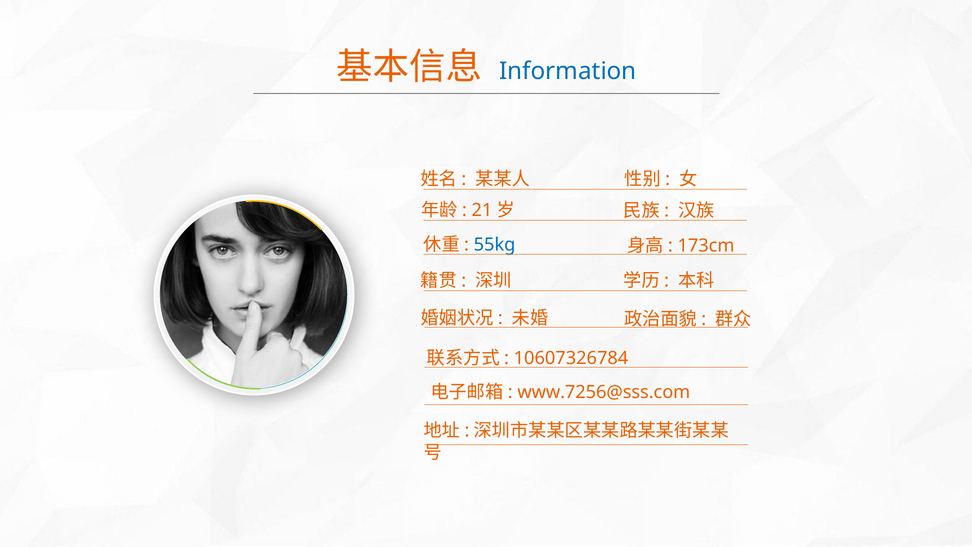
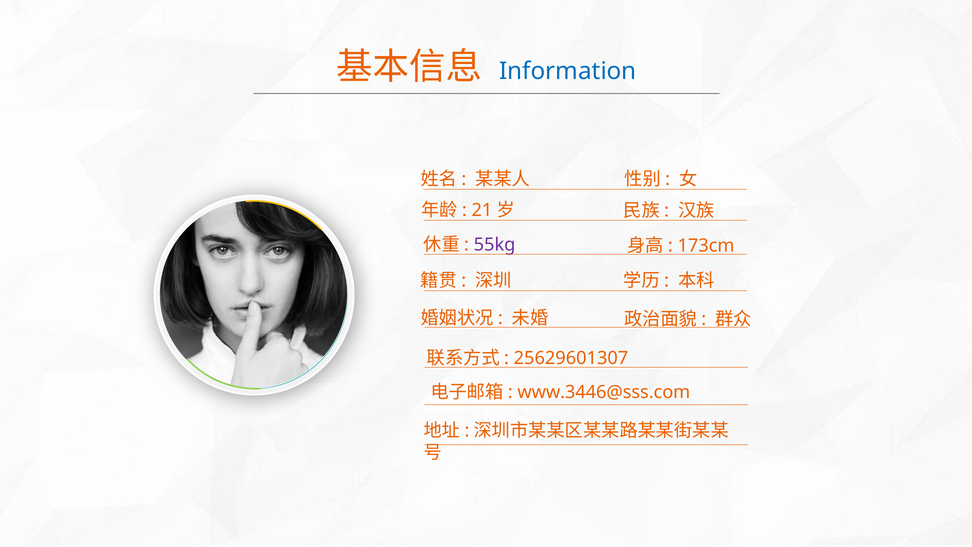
55kg colour: blue -> purple
10607326784: 10607326784 -> 25629601307
www.7256@sss.com: www.7256@sss.com -> www.3446@sss.com
